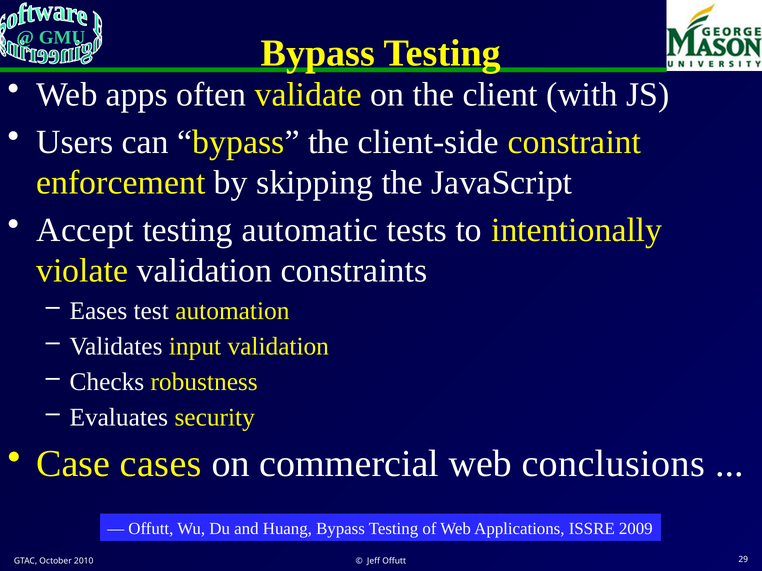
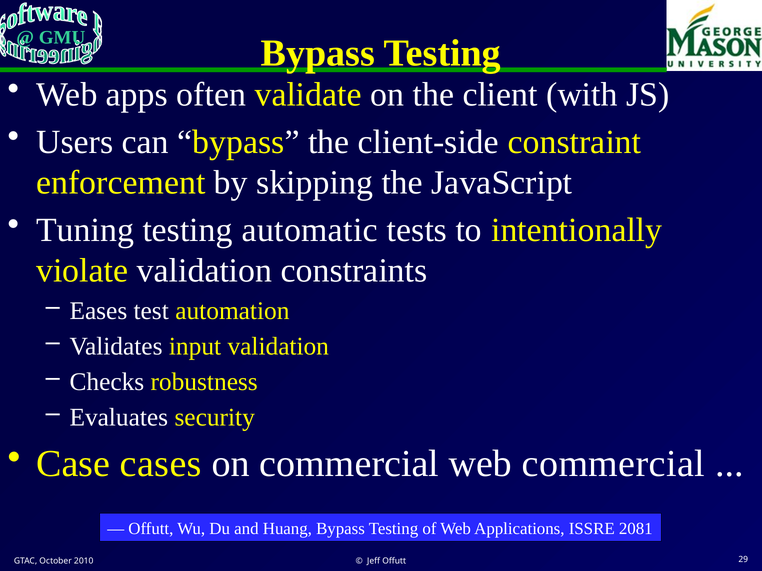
Accept: Accept -> Tuning
web conclusions: conclusions -> commercial
2009: 2009 -> 2081
